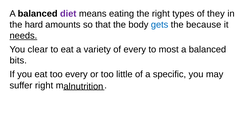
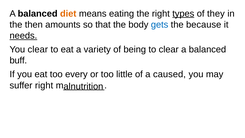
diet colour: purple -> orange
types underline: none -> present
hard: hard -> then
of every: every -> being
to most: most -> clear
bits: bits -> buff
specific: specific -> caused
